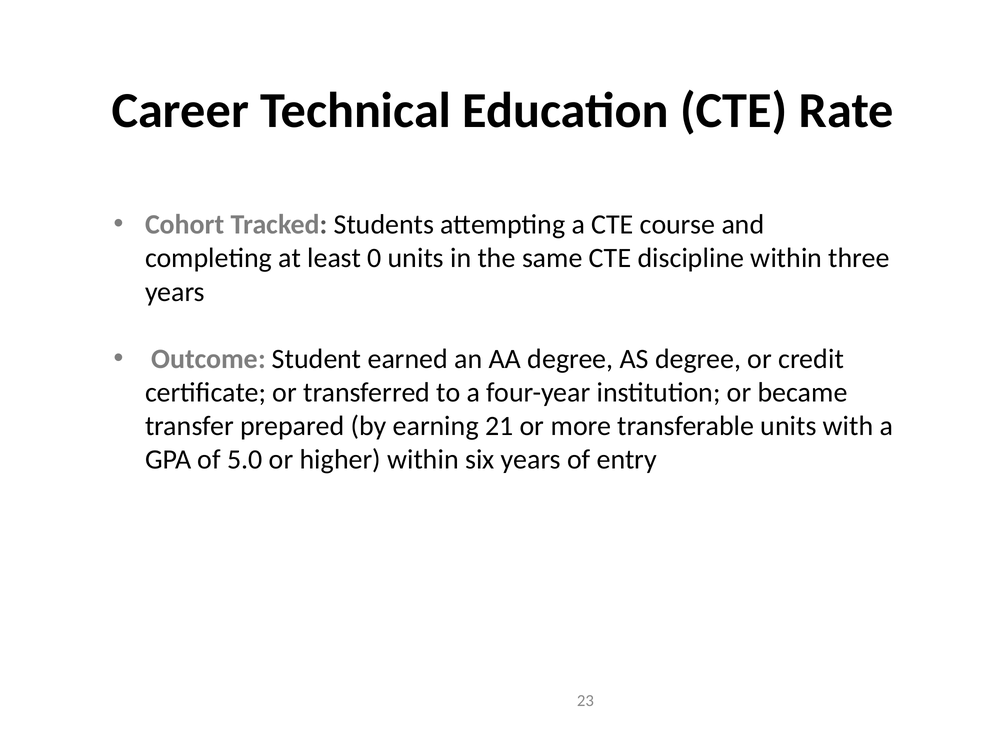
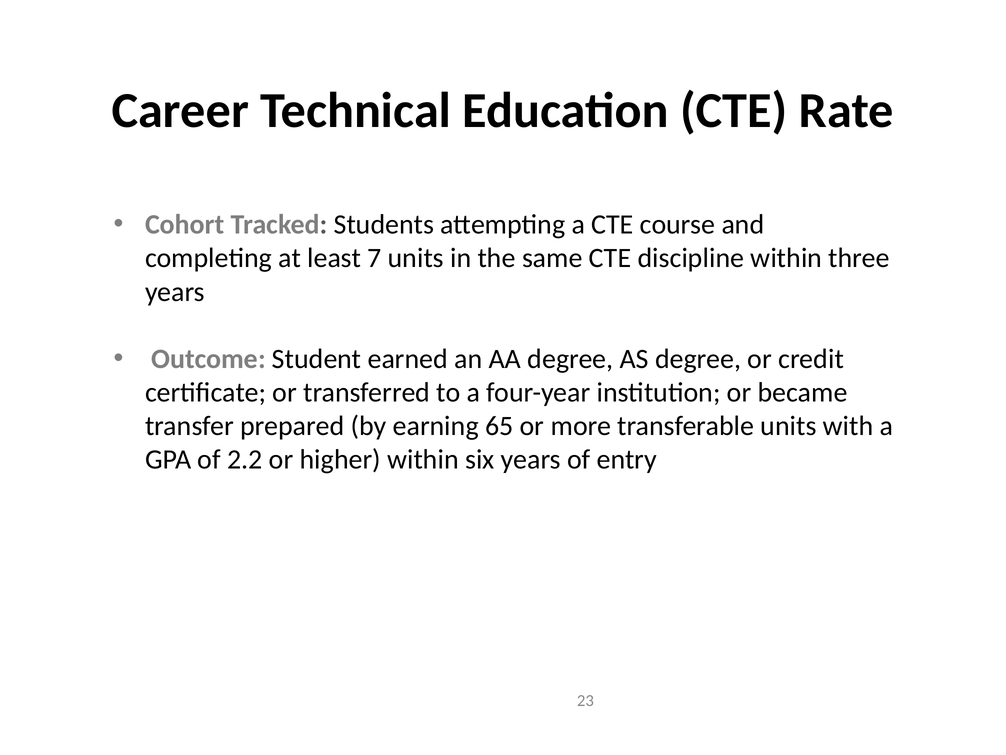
0: 0 -> 7
21: 21 -> 65
5.0: 5.0 -> 2.2
